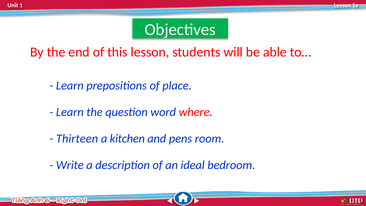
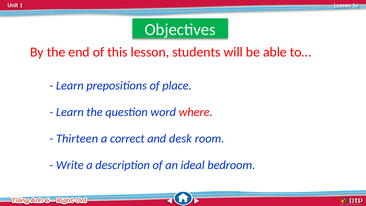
kitchen: kitchen -> correct
pens: pens -> desk
